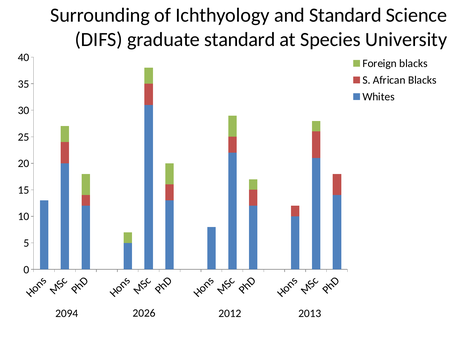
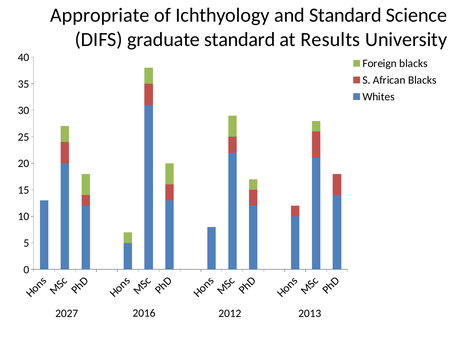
Surrounding: Surrounding -> Appropriate
Species: Species -> Results
2026: 2026 -> 2016
2094: 2094 -> 2027
